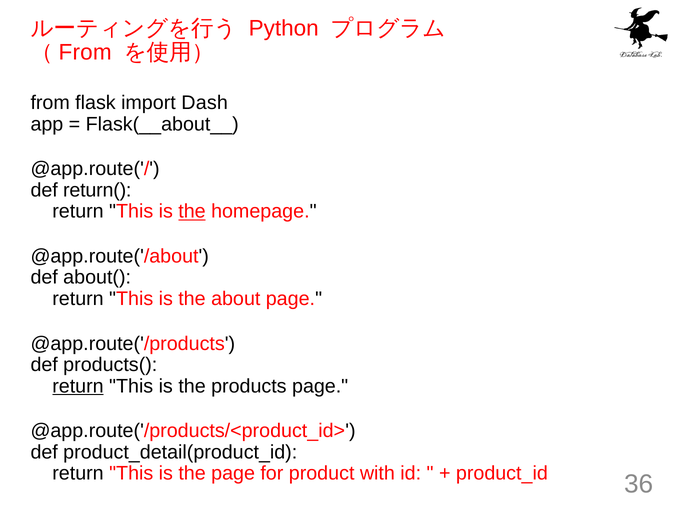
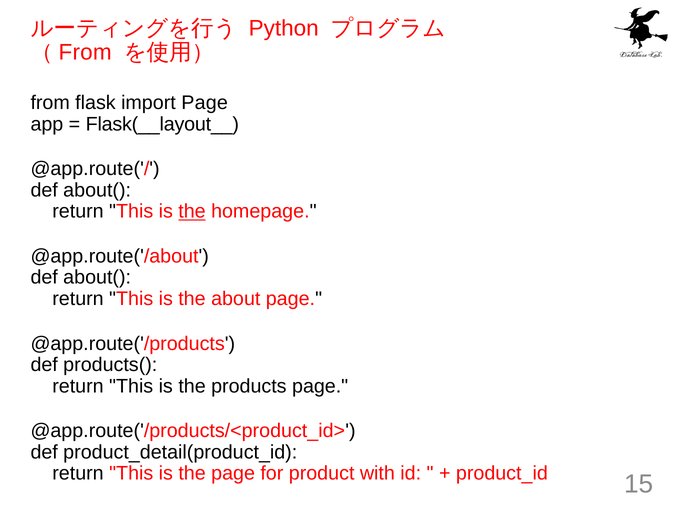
import Dash: Dash -> Page
Flask(__about__: Flask(__about__ -> Flask(__layout__
return( at (97, 190): return( -> about(
return at (78, 386) underline: present -> none
36: 36 -> 15
